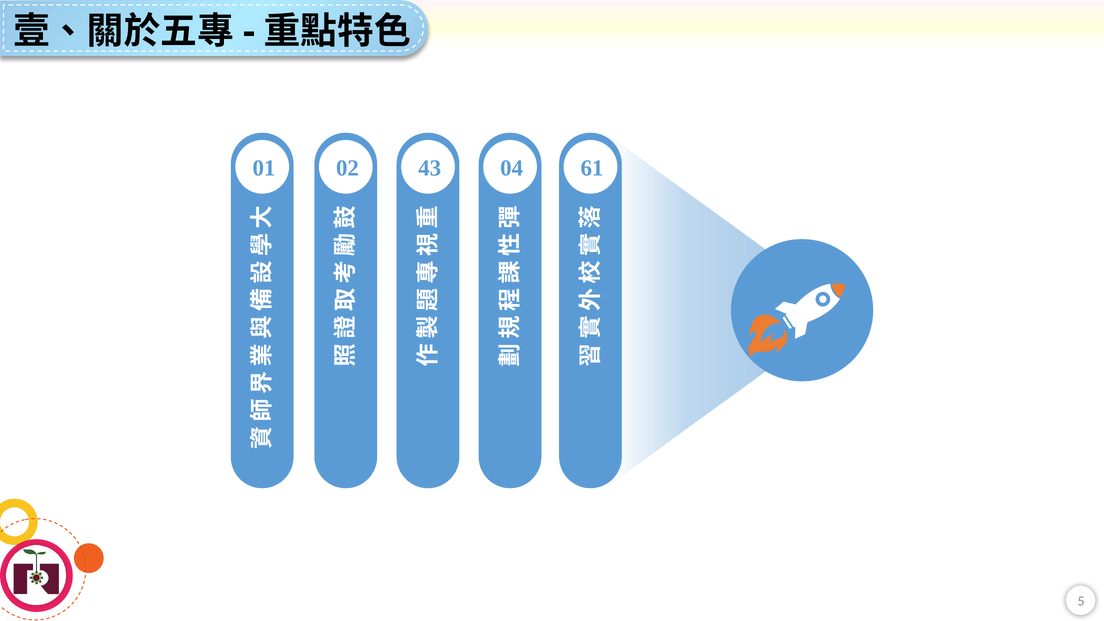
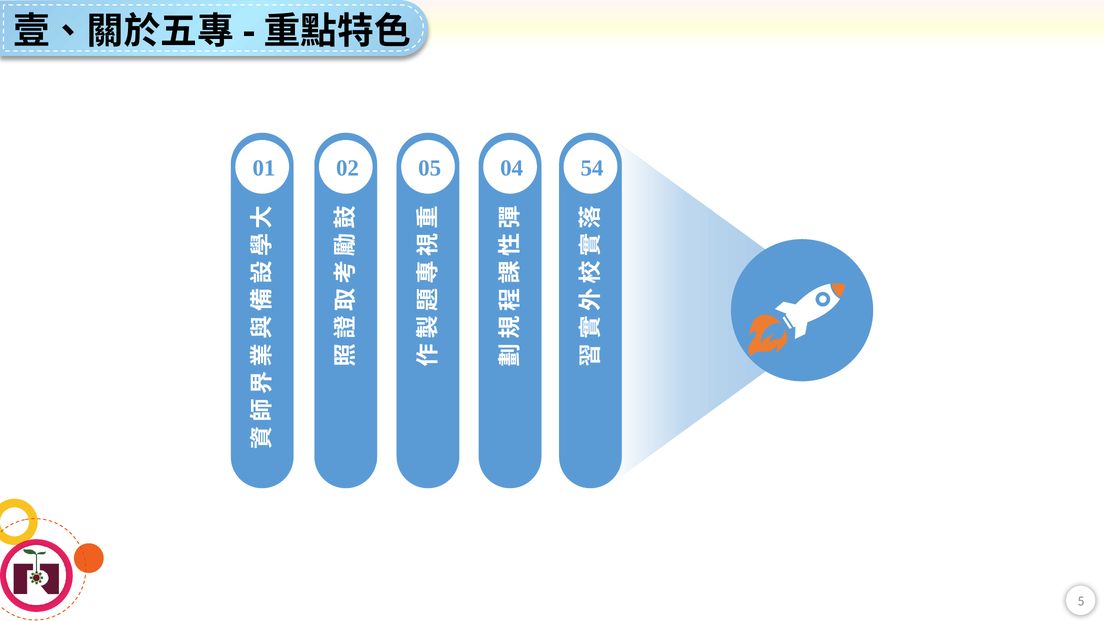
43: 43 -> 05
61: 61 -> 54
